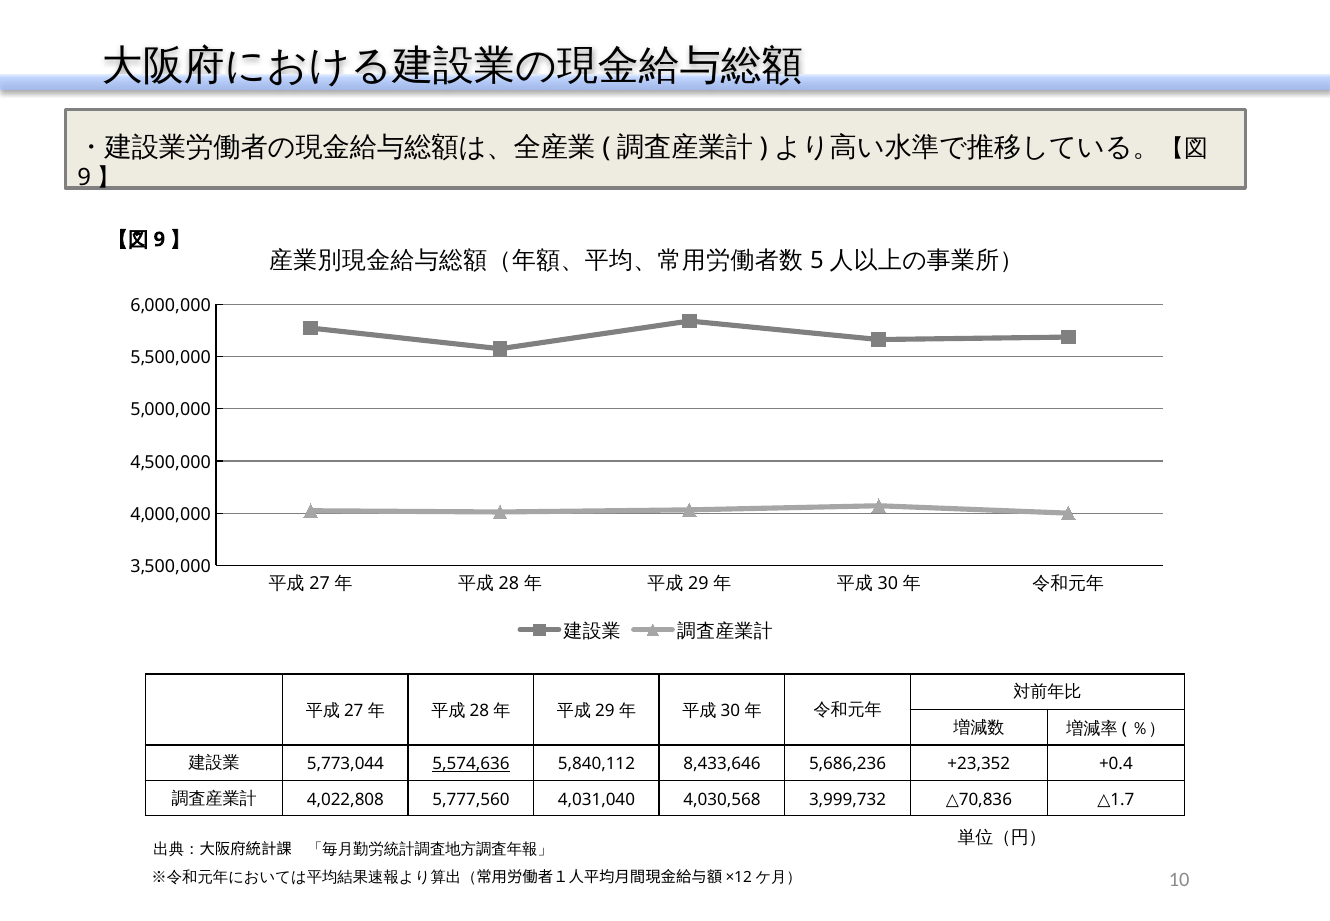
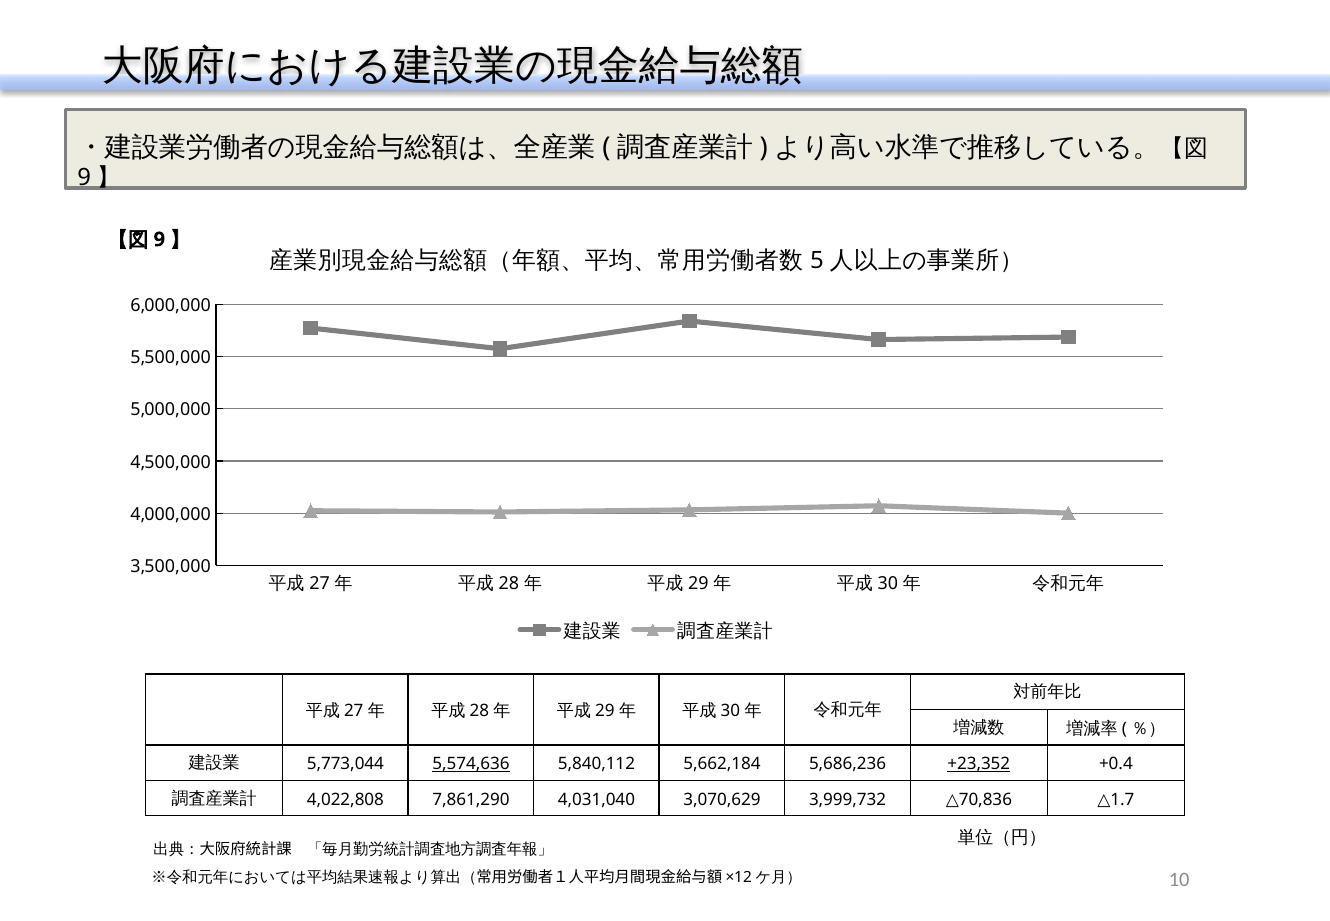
8,433,646: 8,433,646 -> 5,662,184
+23,352 underline: none -> present
5,777,560: 5,777,560 -> 7,861,290
4,030,568: 4,030,568 -> 3,070,629
